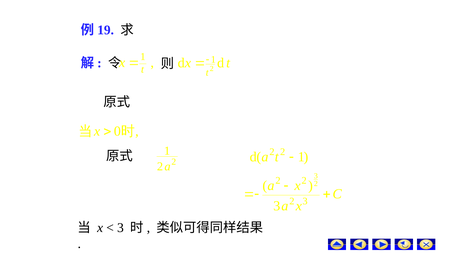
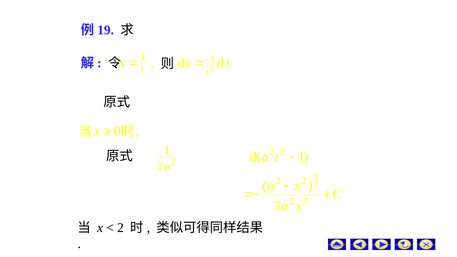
3 at (120, 228): 3 -> 2
